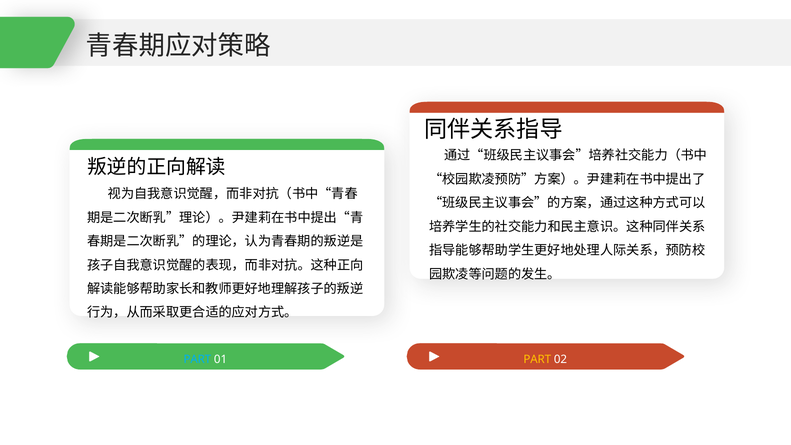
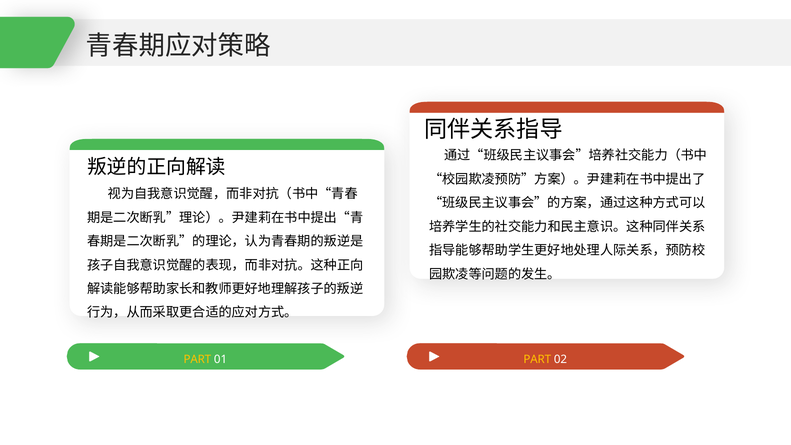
PART at (197, 359) colour: light blue -> yellow
